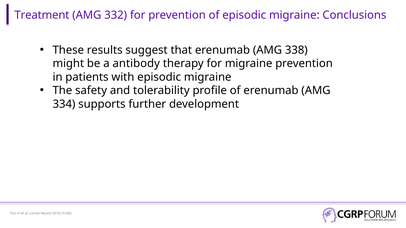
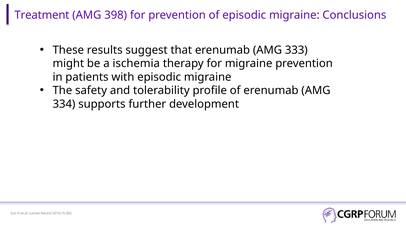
332: 332 -> 398
338: 338 -> 333
antibody: antibody -> ischemia
